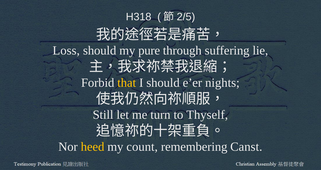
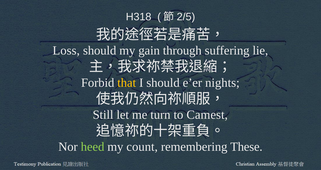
pure: pure -> gain
Thyself: Thyself -> Camest
heed colour: yellow -> light green
Canst: Canst -> These
